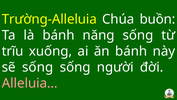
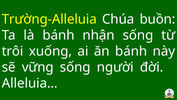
năng: năng -> nhận
trĩu: trĩu -> trôi
sẽ sống: sống -> vững
Alleluia… colour: pink -> white
